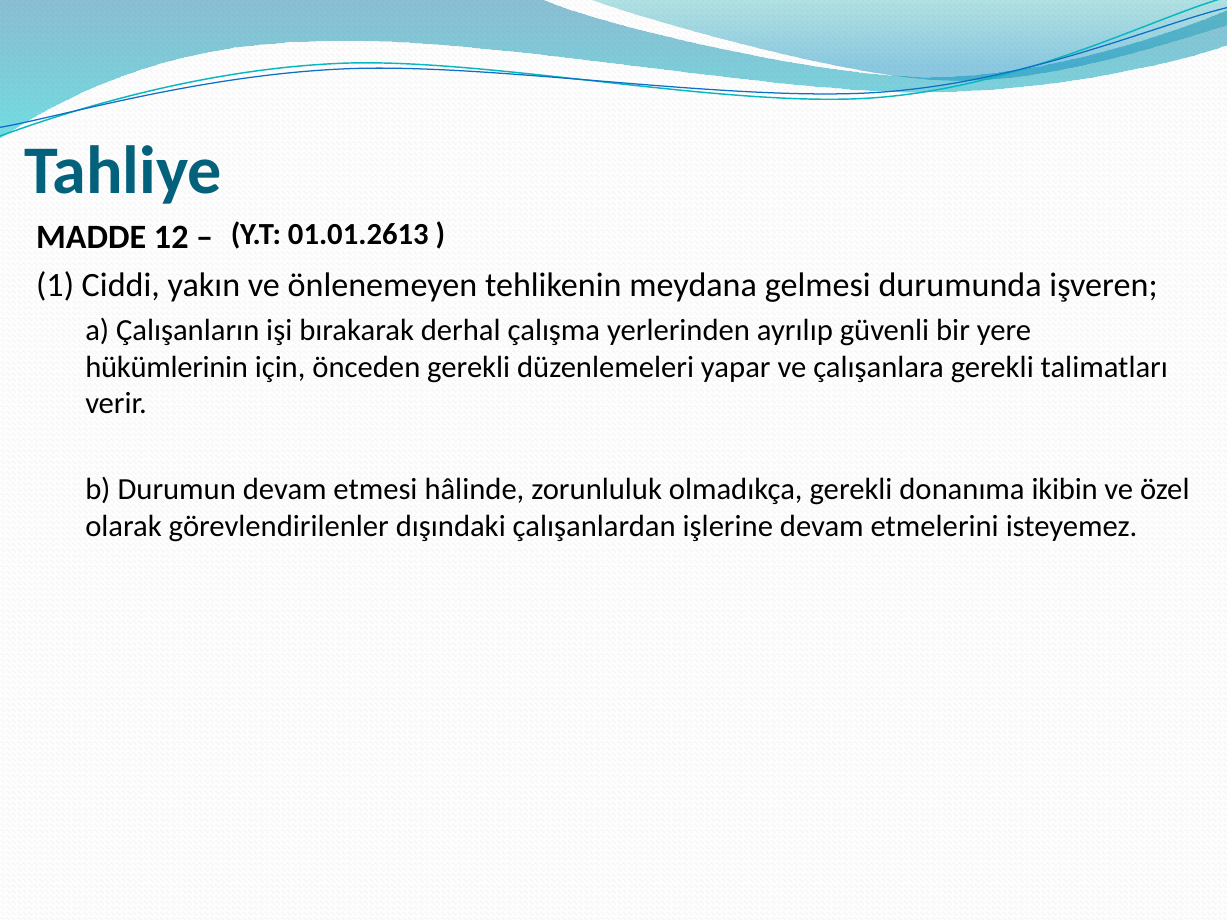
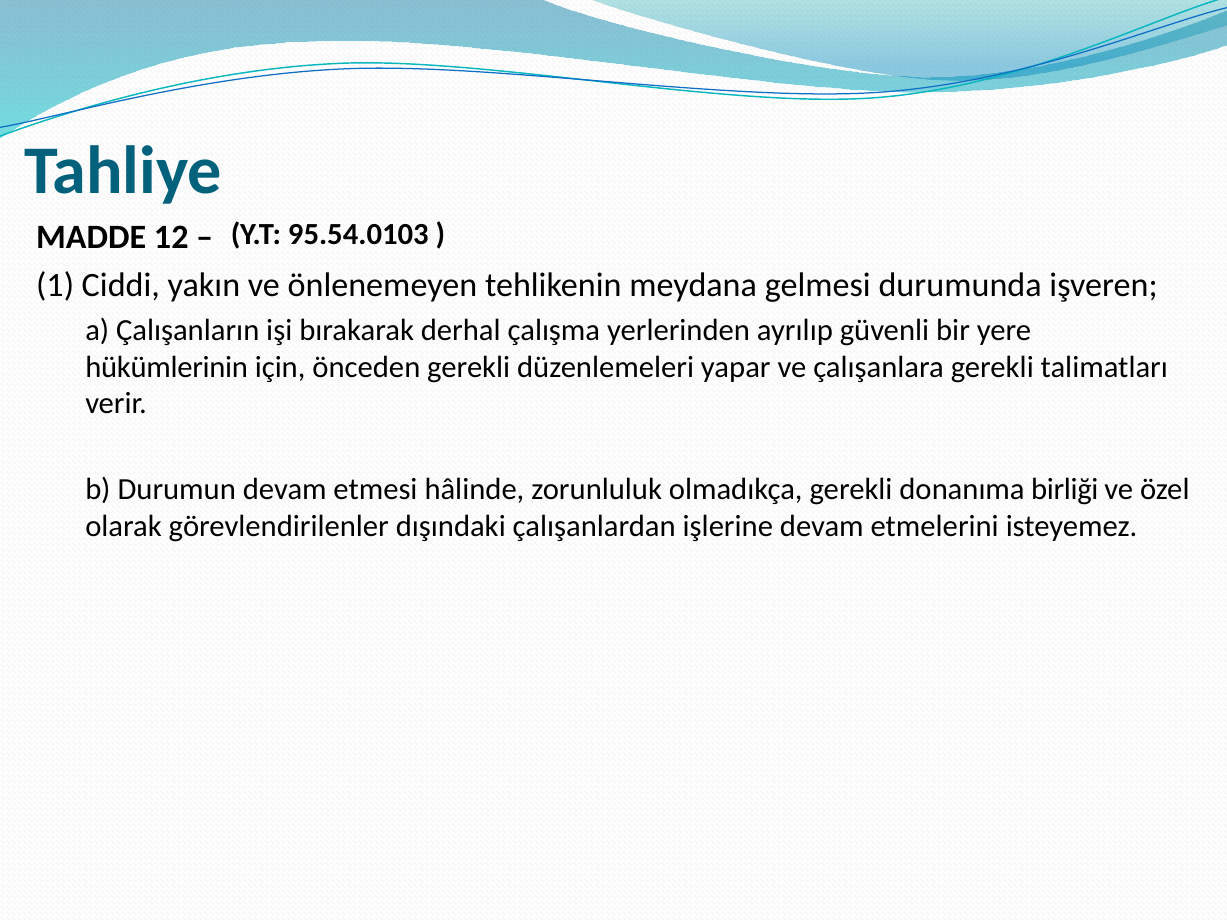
01.01.2613: 01.01.2613 -> 95.54.0103
ikibin: ikibin -> birliği
